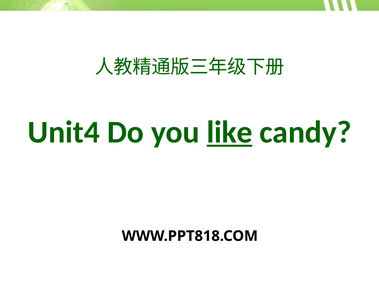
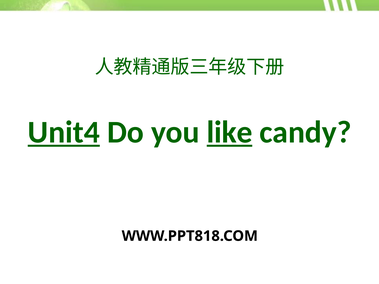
Unit4 underline: none -> present
